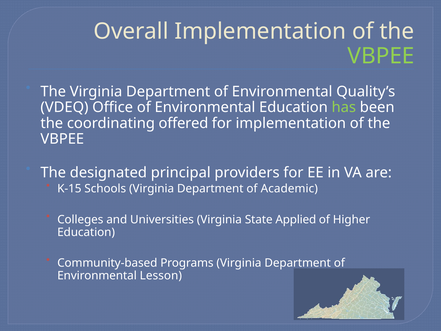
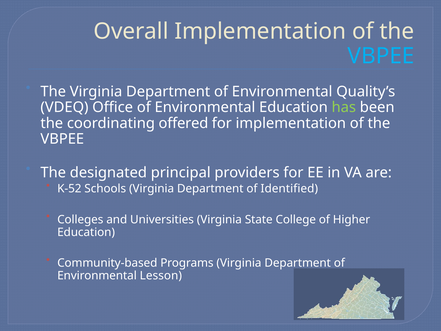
VBPEE at (381, 56) colour: light green -> light blue
K-15: K-15 -> K-52
Academic: Academic -> Identified
Applied: Applied -> College
